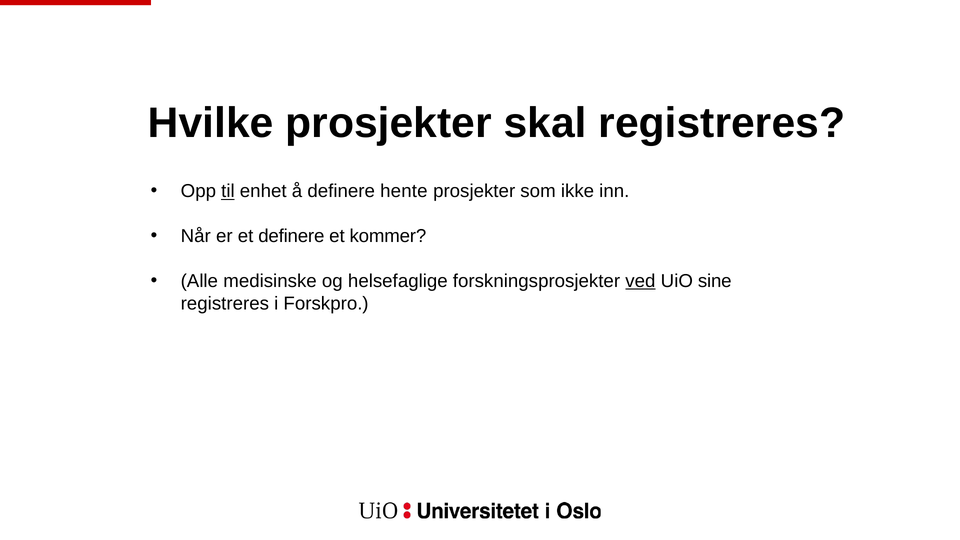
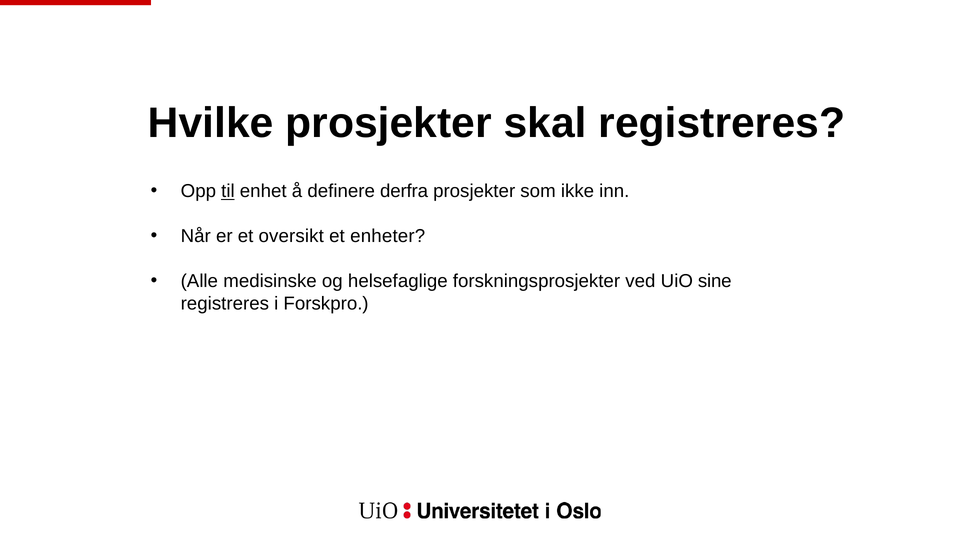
hente: hente -> derfra
et definere: definere -> oversikt
kommer: kommer -> enheter
ved underline: present -> none
